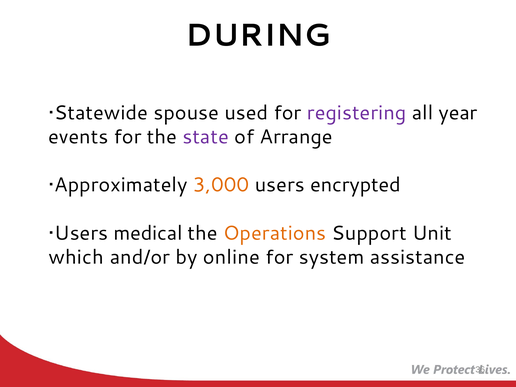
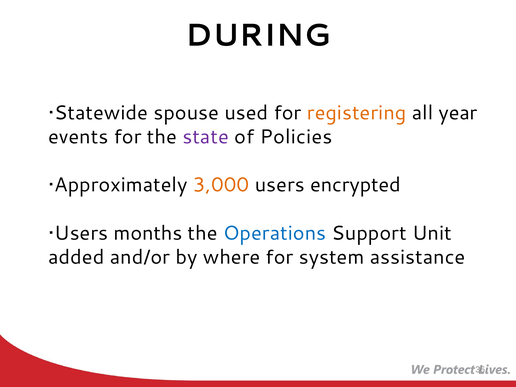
registering colour: purple -> orange
Arrange: Arrange -> Policies
medical: medical -> months
Operations colour: orange -> blue
which: which -> added
online: online -> where
